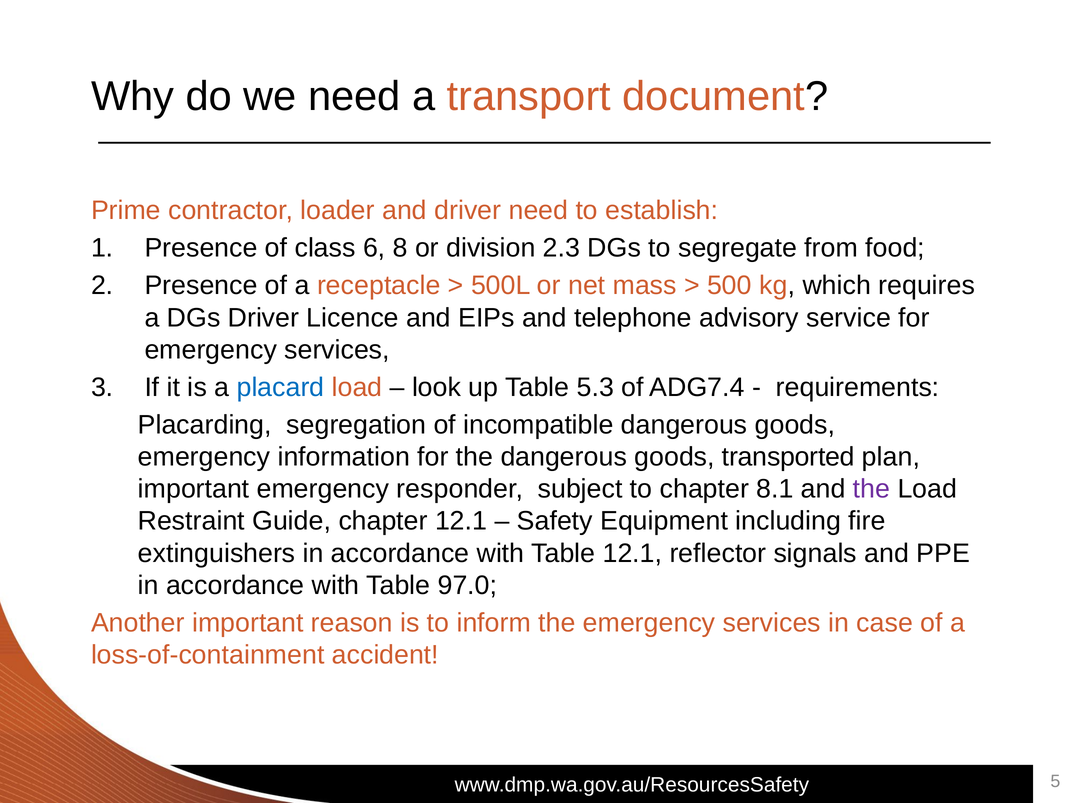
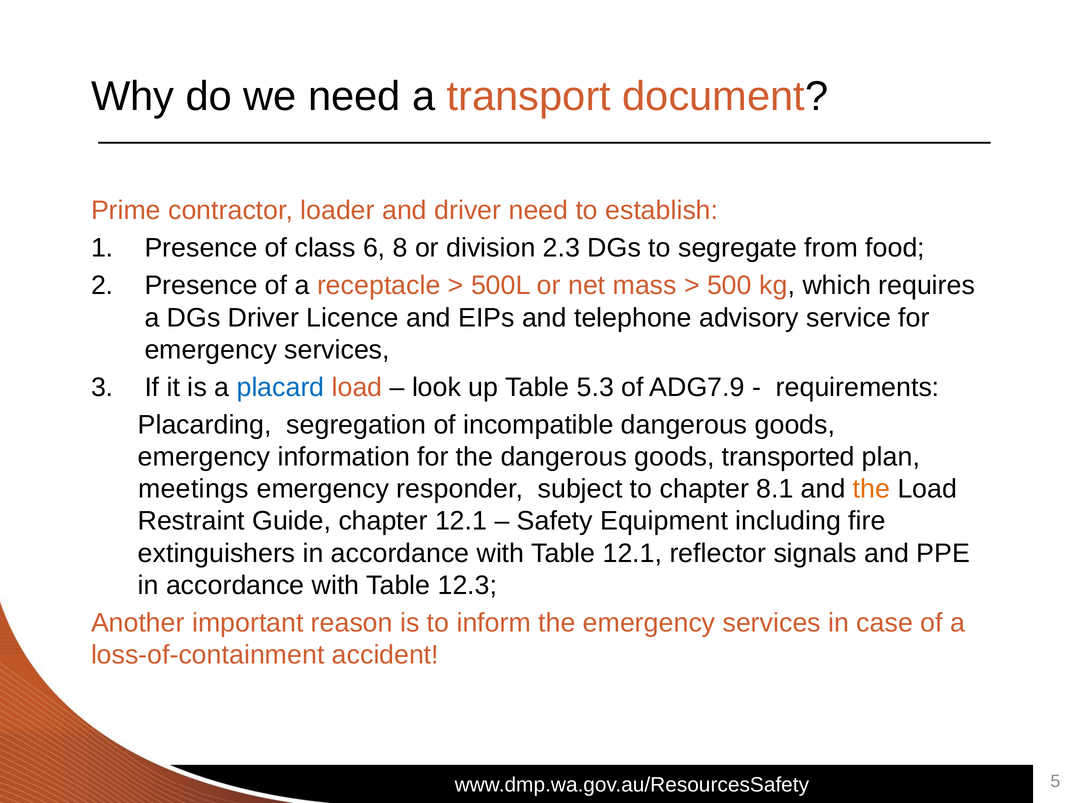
ADG7.4: ADG7.4 -> ADG7.9
important at (194, 489): important -> meetings
the at (872, 489) colour: purple -> orange
97.0: 97.0 -> 12.3
